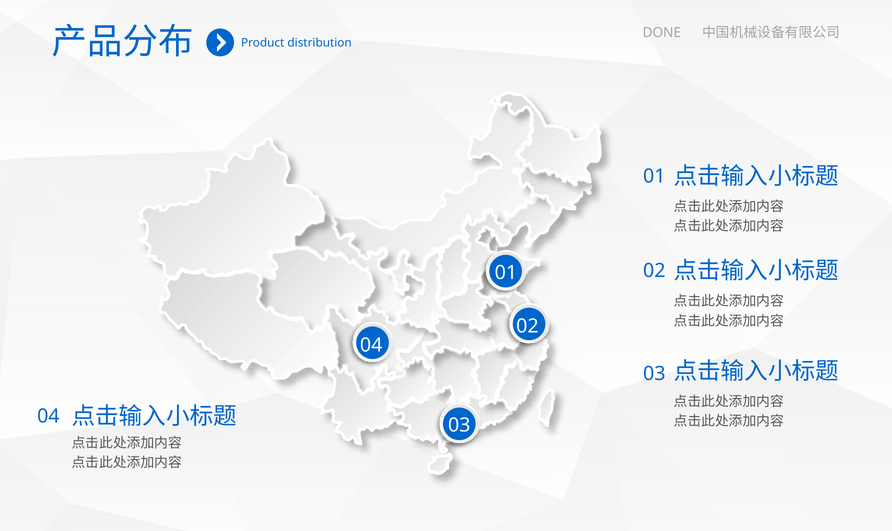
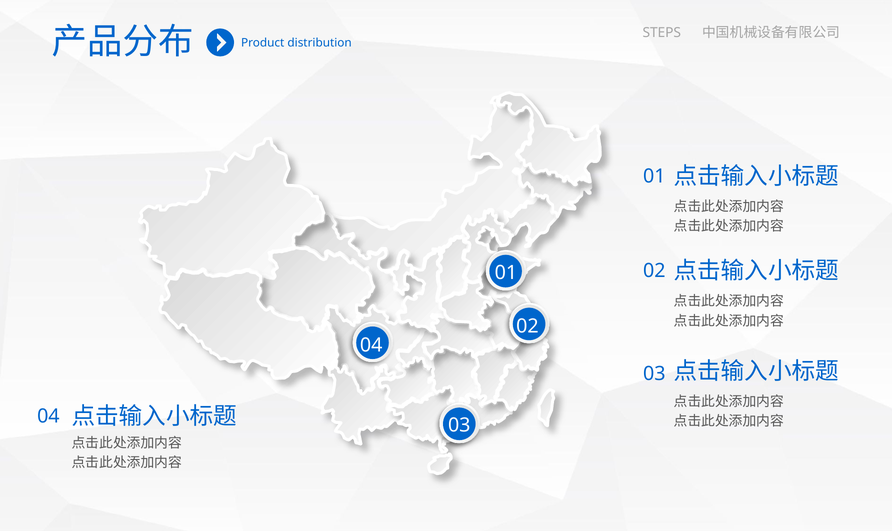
DONE: DONE -> STEPS
